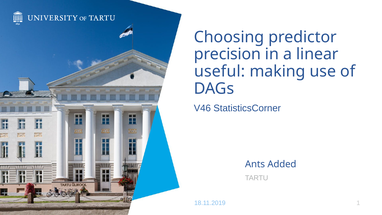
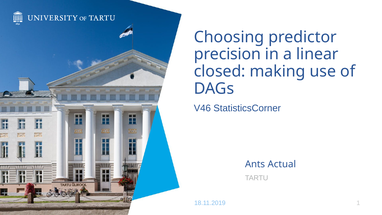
useful: useful -> closed
Added: Added -> Actual
